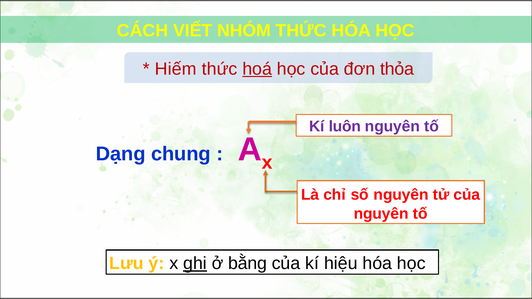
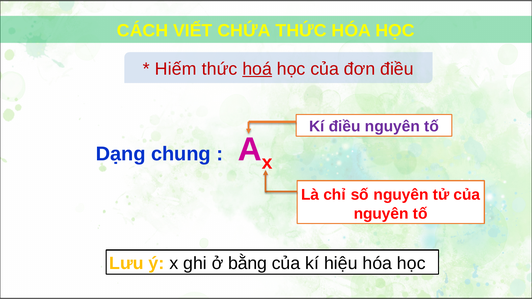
NHÓM: NHÓM -> CHỨA
đơn thỏa: thỏa -> điều
Kí luôn: luôn -> điều
ghi underline: present -> none
